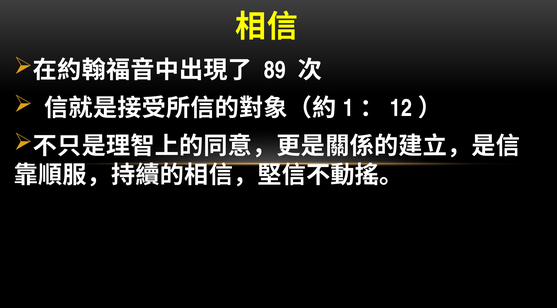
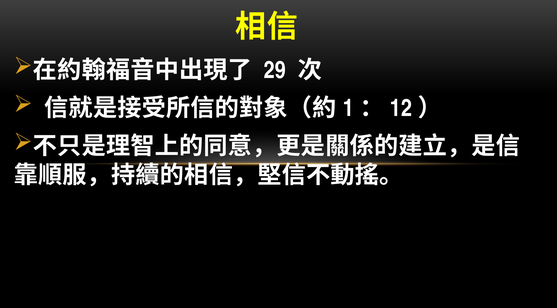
89: 89 -> 29
